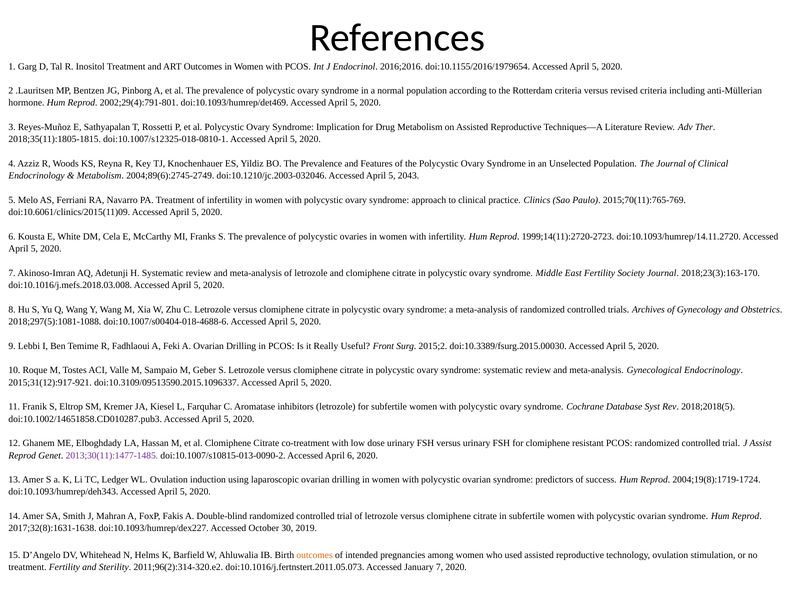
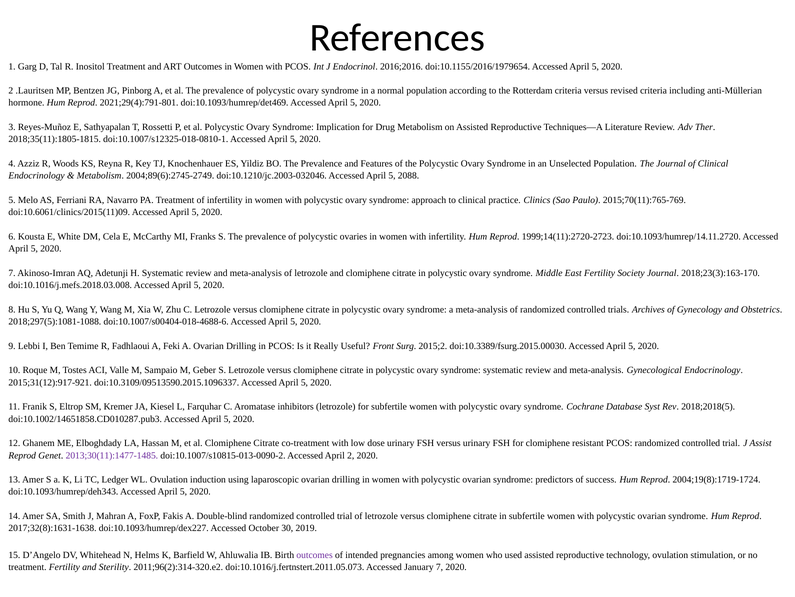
2002;29(4):791-801: 2002;29(4):791-801 -> 2021;29(4):791-801
2043: 2043 -> 2088
April 6: 6 -> 2
outcomes at (315, 554) colour: orange -> purple
